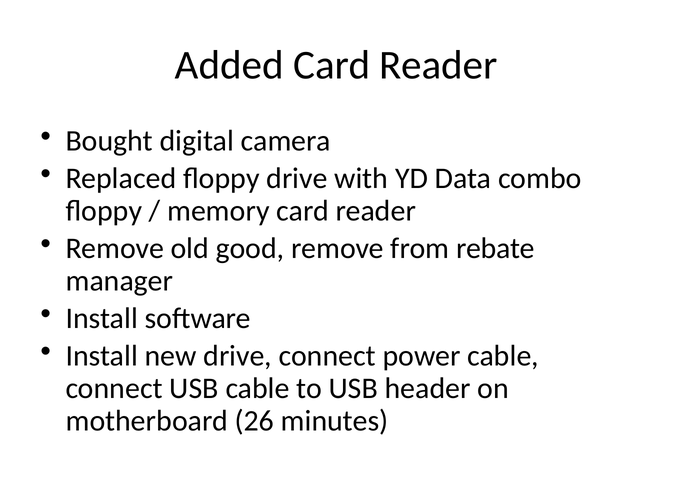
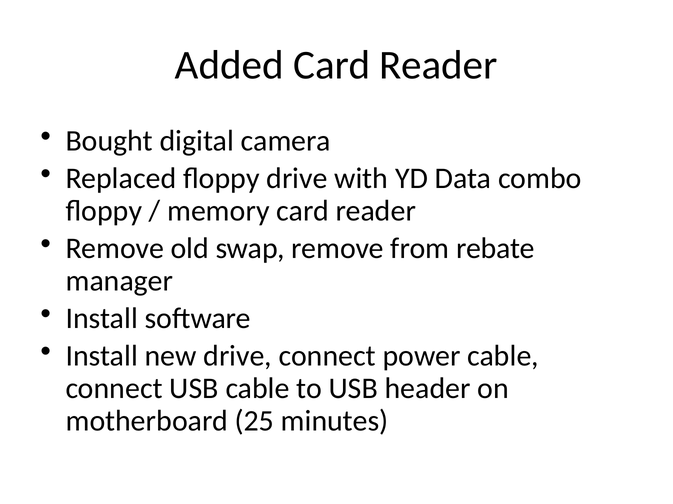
good: good -> swap
26: 26 -> 25
